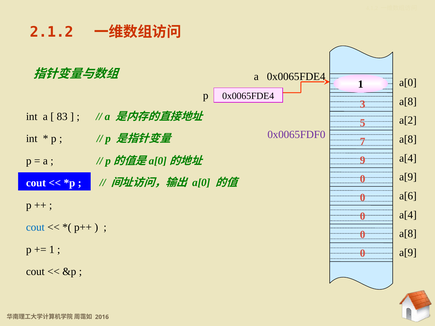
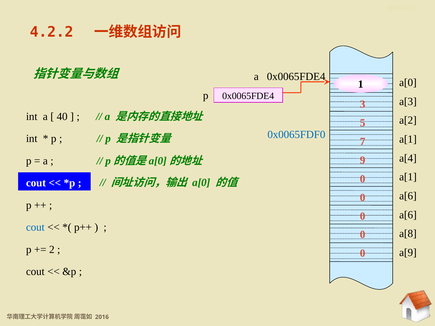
2.1.2: 2.1.2 -> 4.2.2
a[8 at (408, 102): a[8 -> a[3
83: 83 -> 40
0x0065FDF0 colour: purple -> blue
a[8 at (408, 139): a[8 -> a[1
a[9 at (408, 177): a[9 -> a[1
a[4 at (408, 215): a[4 -> a[6
1 at (52, 250): 1 -> 2
